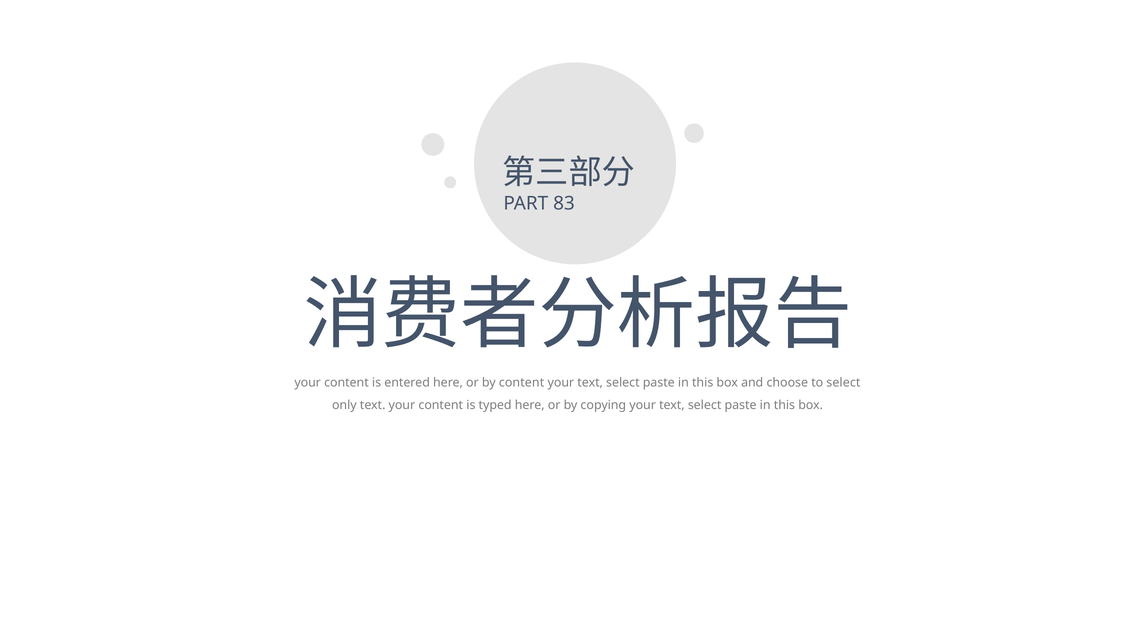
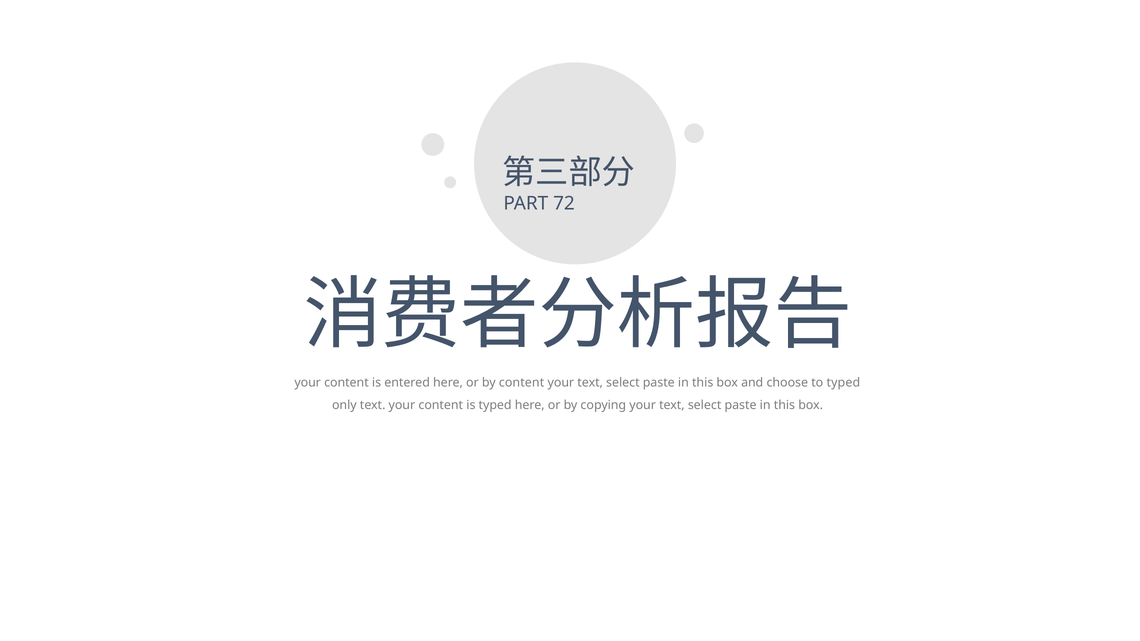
83: 83 -> 72
to select: select -> typed
